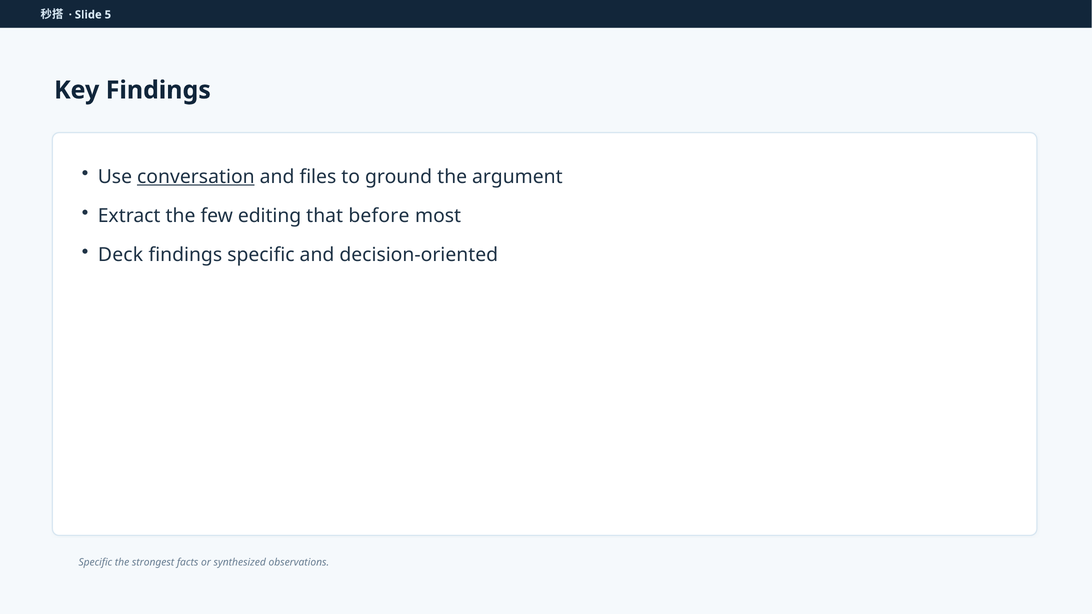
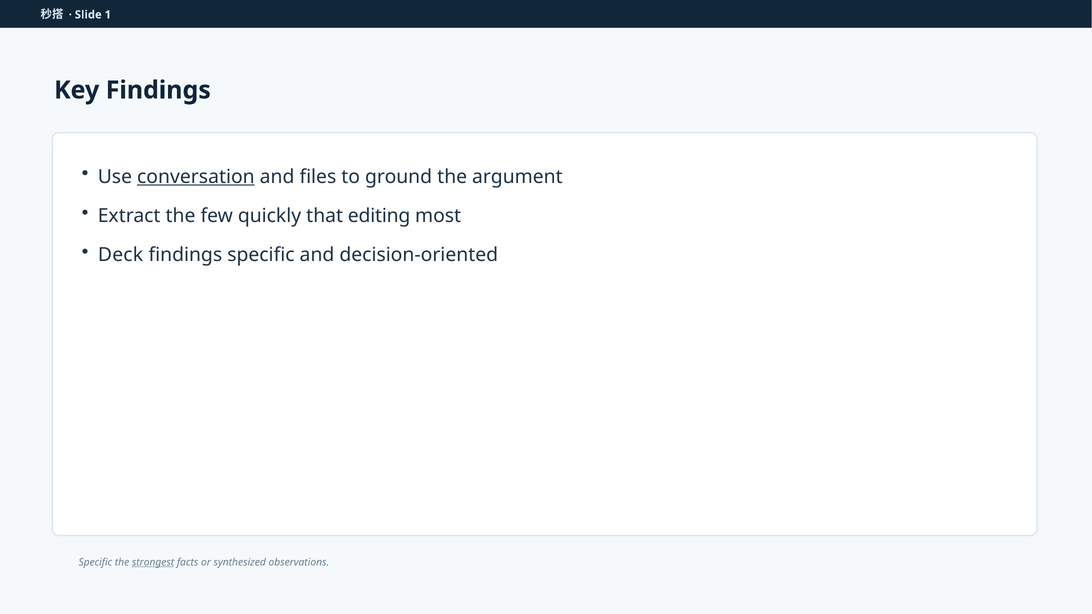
5: 5 -> 1
editing: editing -> quickly
before: before -> editing
strongest underline: none -> present
